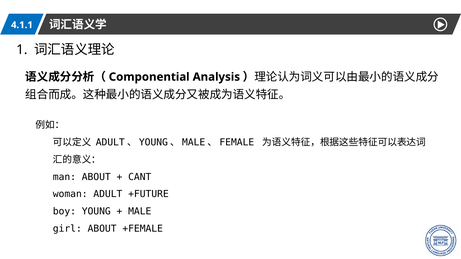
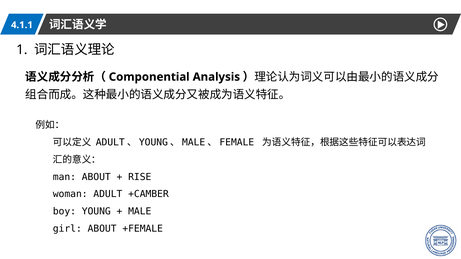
CANT: CANT -> RISE
+FUTURE: +FUTURE -> +CAMBER
